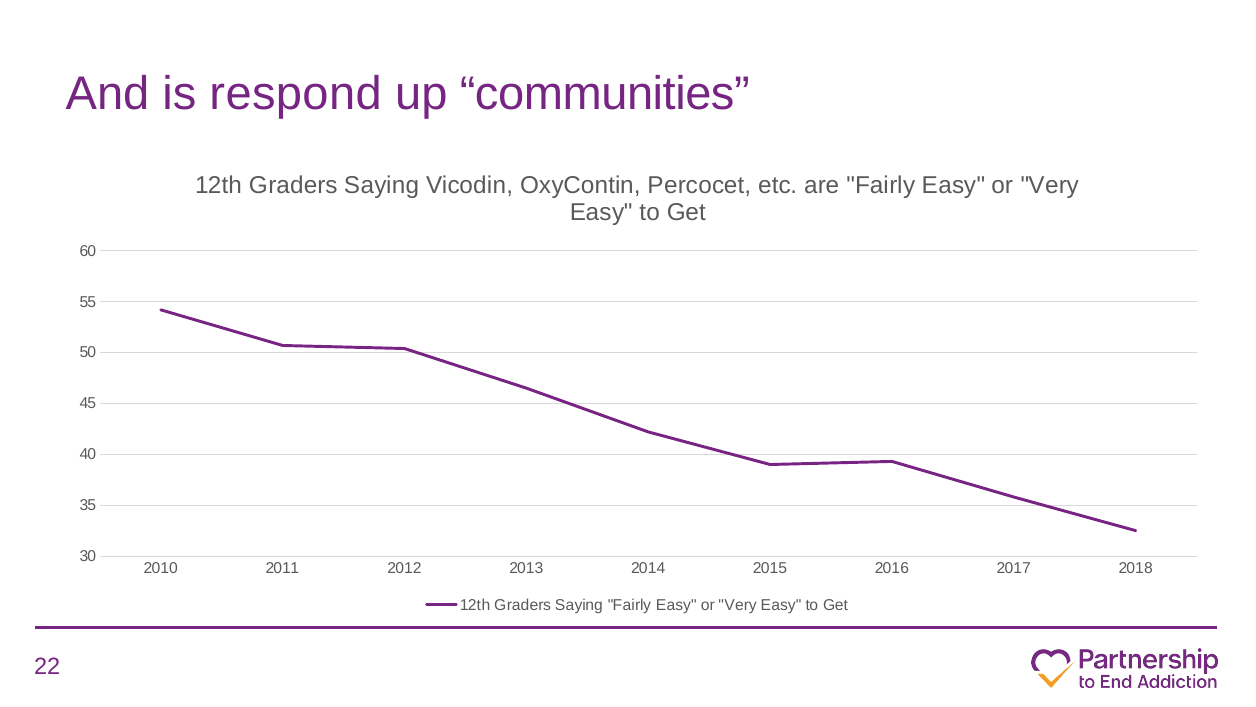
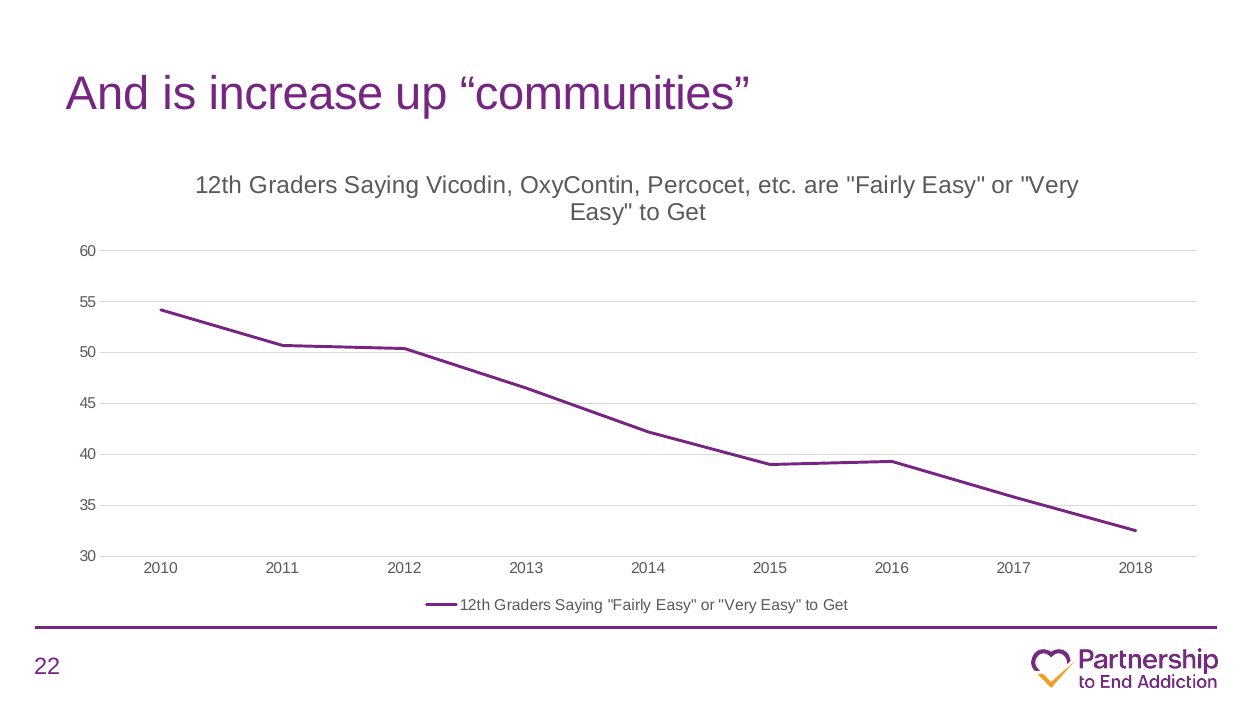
respond: respond -> increase
